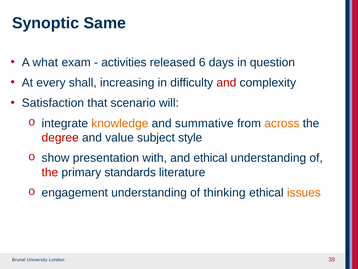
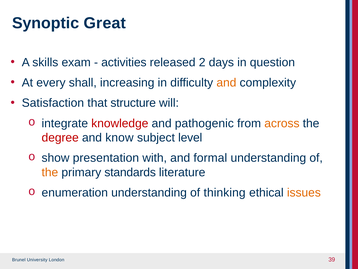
Same: Same -> Great
what: what -> skills
6: 6 -> 2
and at (226, 83) colour: red -> orange
scenario: scenario -> structure
knowledge colour: orange -> red
summative: summative -> pathogenic
value: value -> know
style: style -> level
and ethical: ethical -> formal
the at (50, 172) colour: red -> orange
engagement: engagement -> enumeration
